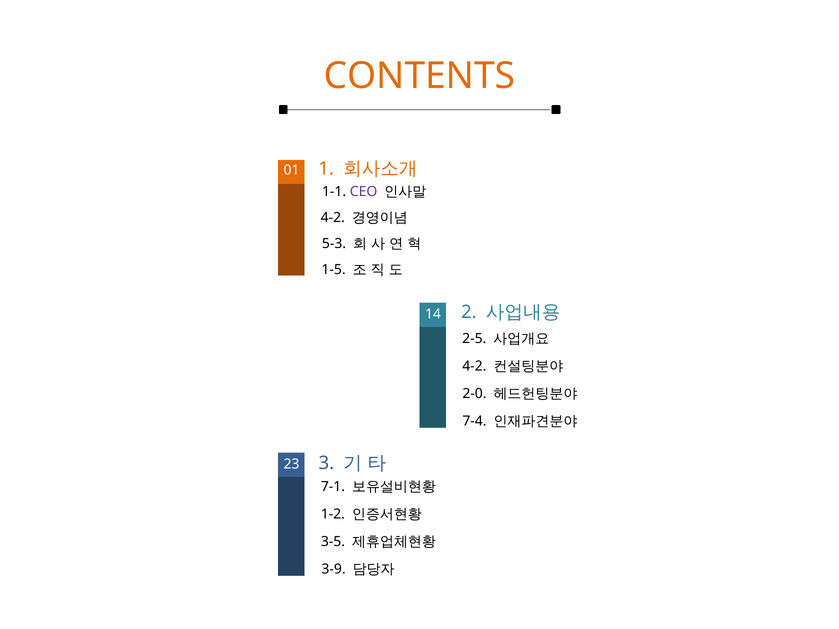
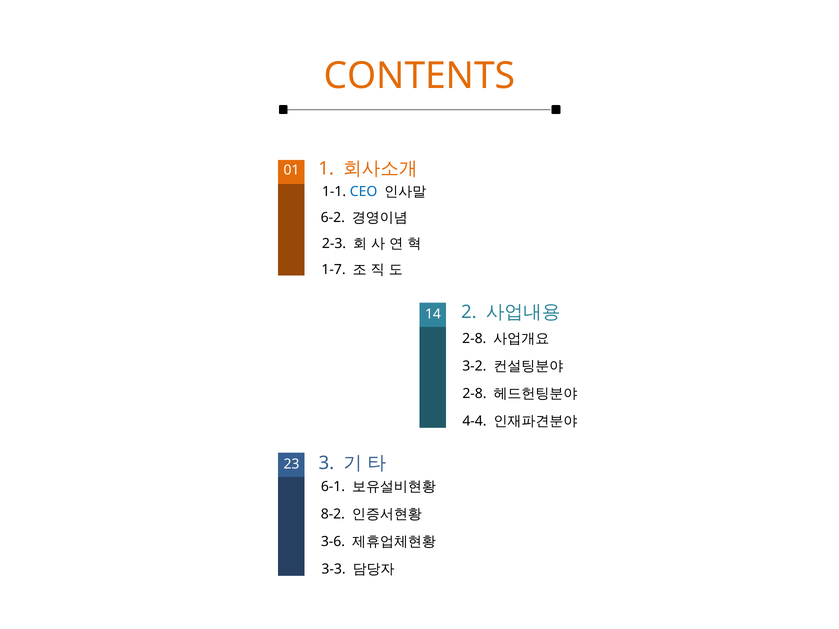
CEO colour: purple -> blue
4-2 at (333, 218): 4-2 -> 6-2
5-3: 5-3 -> 2-3
1-5: 1-5 -> 1-7
2-5 at (474, 339): 2-5 -> 2-8
4-2 at (474, 366): 4-2 -> 3-2
2-0 at (474, 394): 2-0 -> 2-8
7-4: 7-4 -> 4-4
7-1: 7-1 -> 6-1
1-2: 1-2 -> 8-2
3-5: 3-5 -> 3-6
3-9: 3-9 -> 3-3
